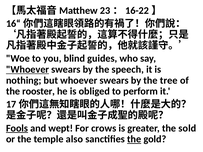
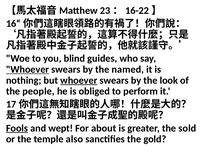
speech: speech -> named
whoever at (79, 80) underline: none -> present
tree: tree -> look
rooster: rooster -> people
crows: crows -> about
the at (134, 139) underline: present -> none
